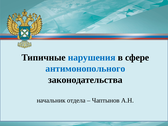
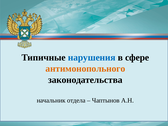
антимонопольного colour: blue -> orange
